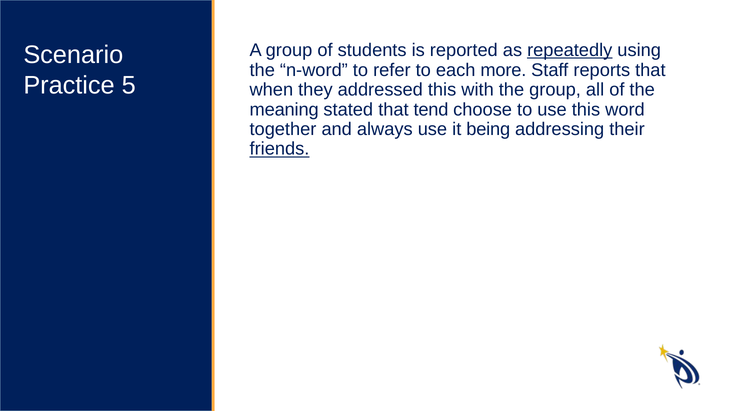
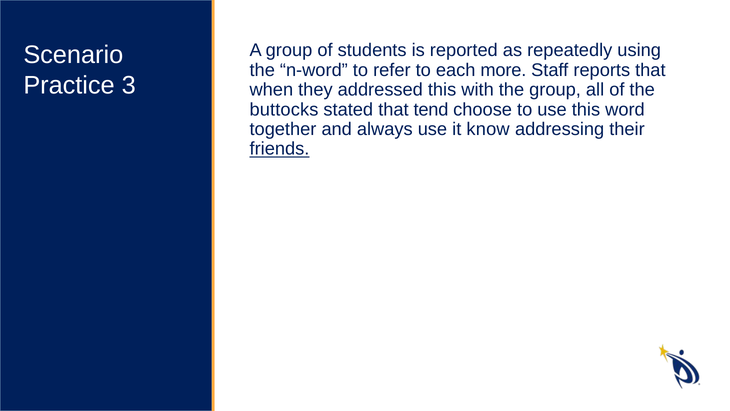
repeatedly underline: present -> none
5: 5 -> 3
meaning: meaning -> buttocks
being: being -> know
